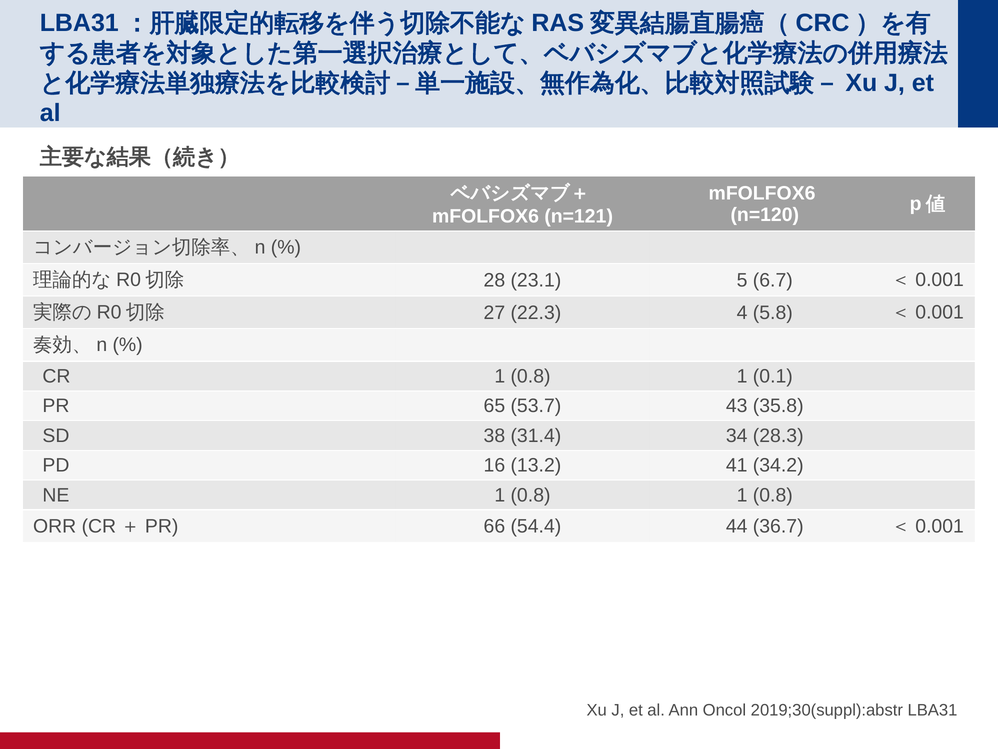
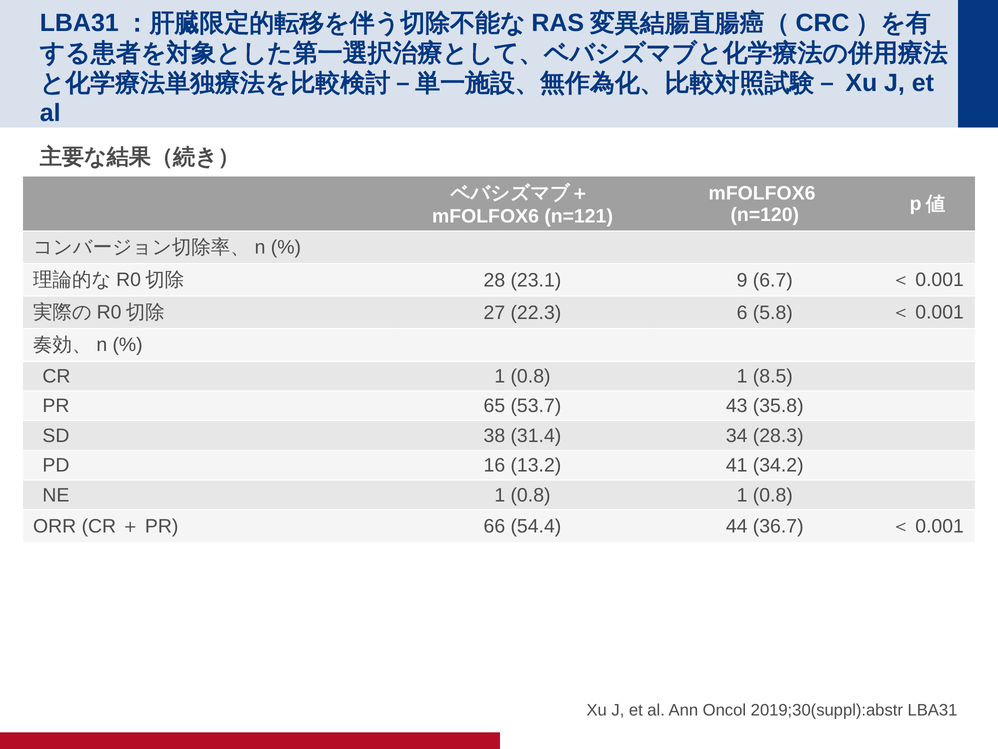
5: 5 -> 9
4: 4 -> 6
0.1: 0.1 -> 8.5
